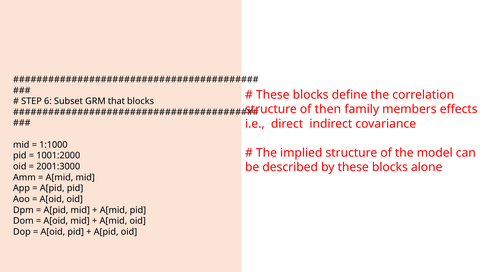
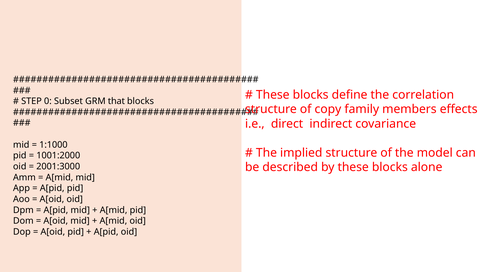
6: 6 -> 0
then: then -> copy
